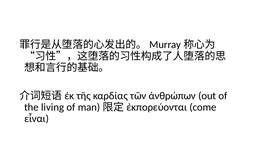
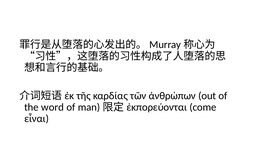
living: living -> word
